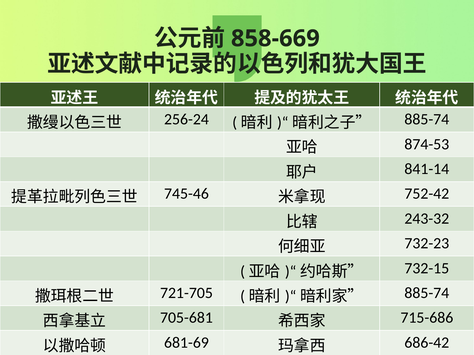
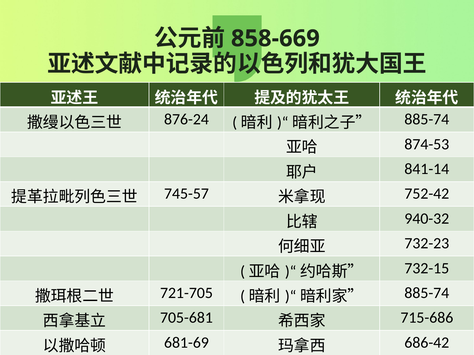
256-24: 256-24 -> 876-24
745-46: 745-46 -> 745-57
243-32: 243-32 -> 940-32
